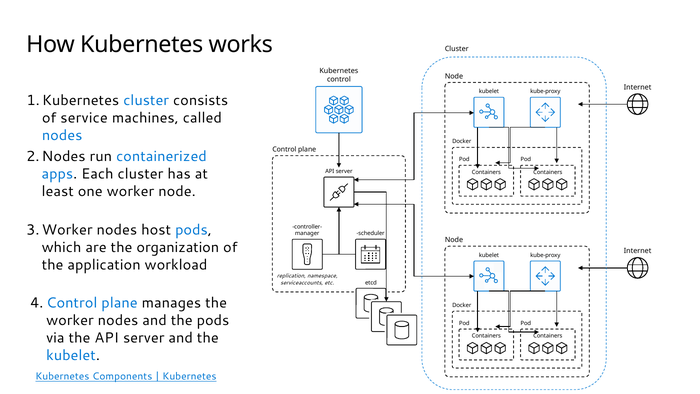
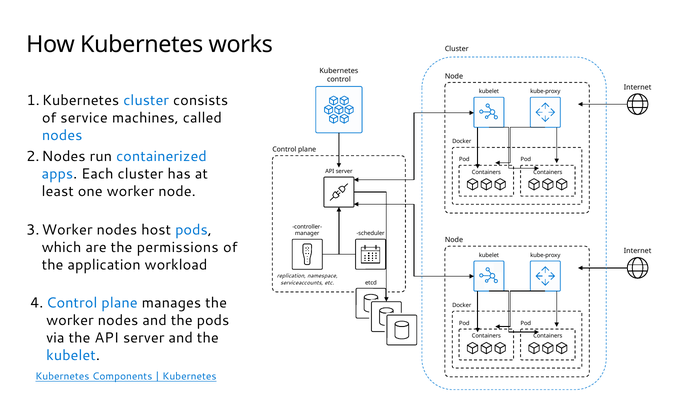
organization: organization -> permissions
